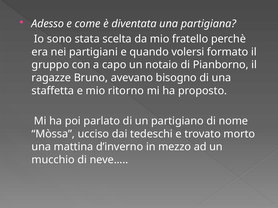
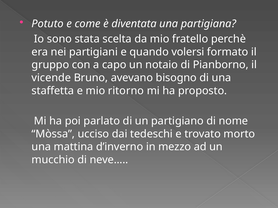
Adesso: Adesso -> Potuto
ragazze: ragazze -> vicende
